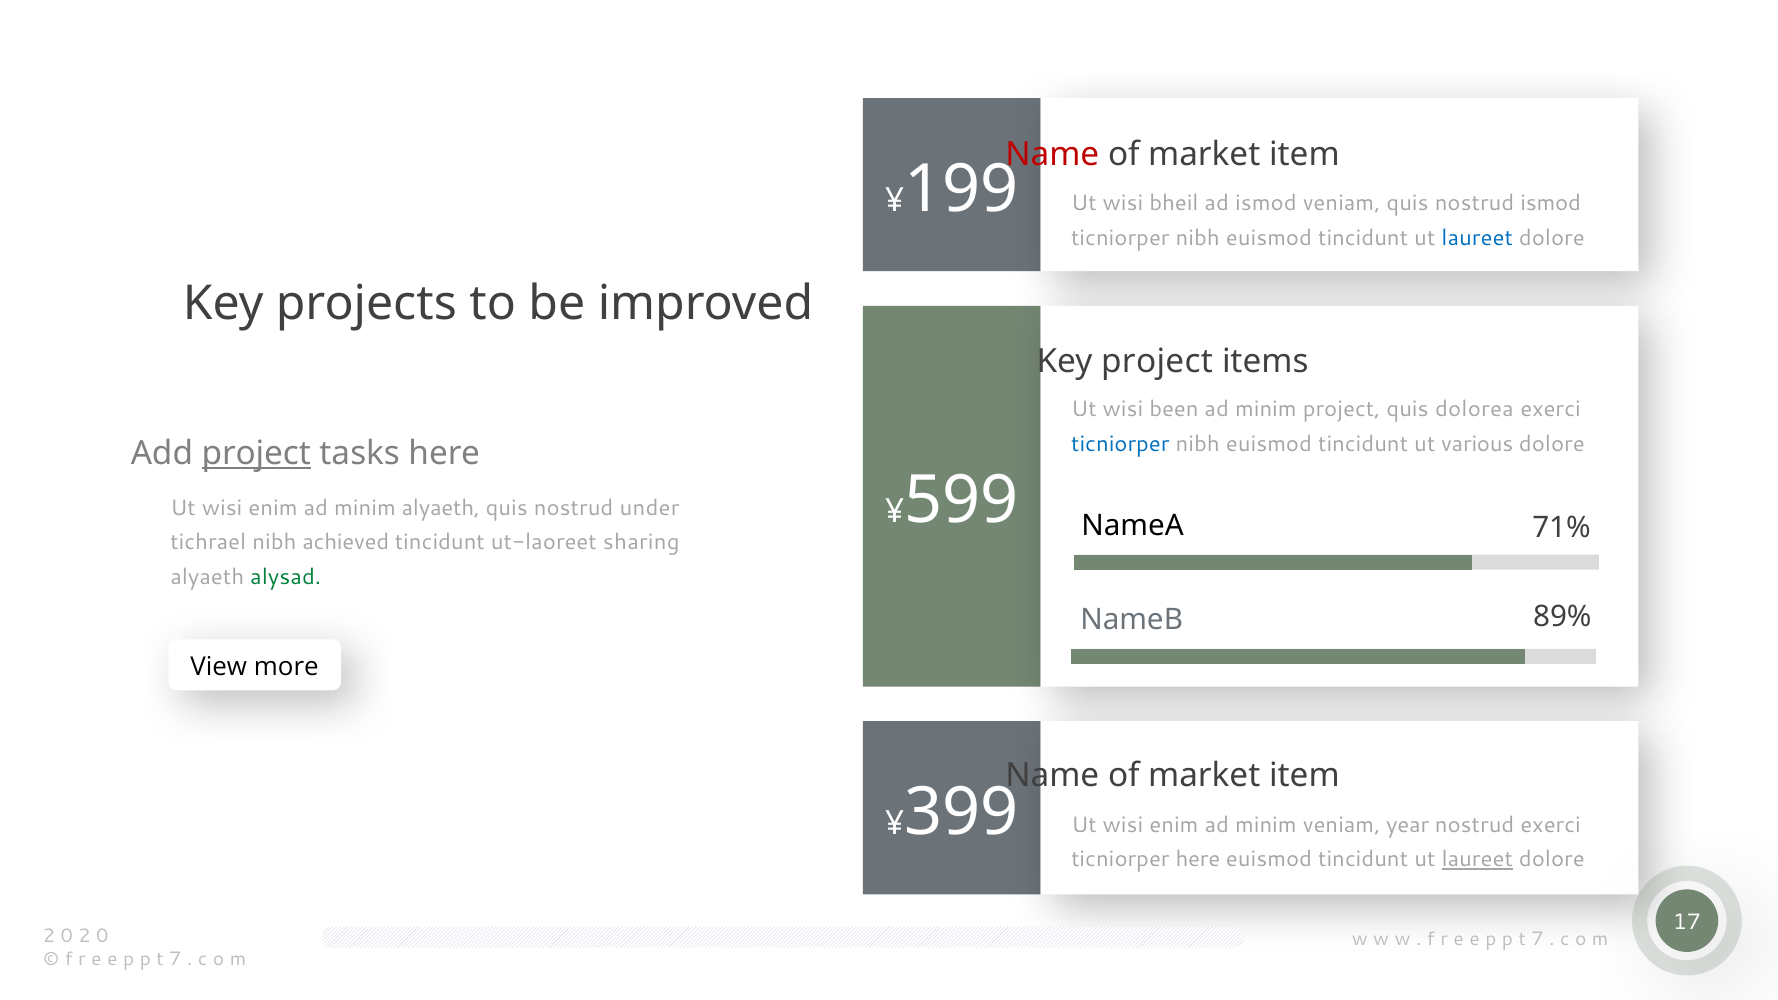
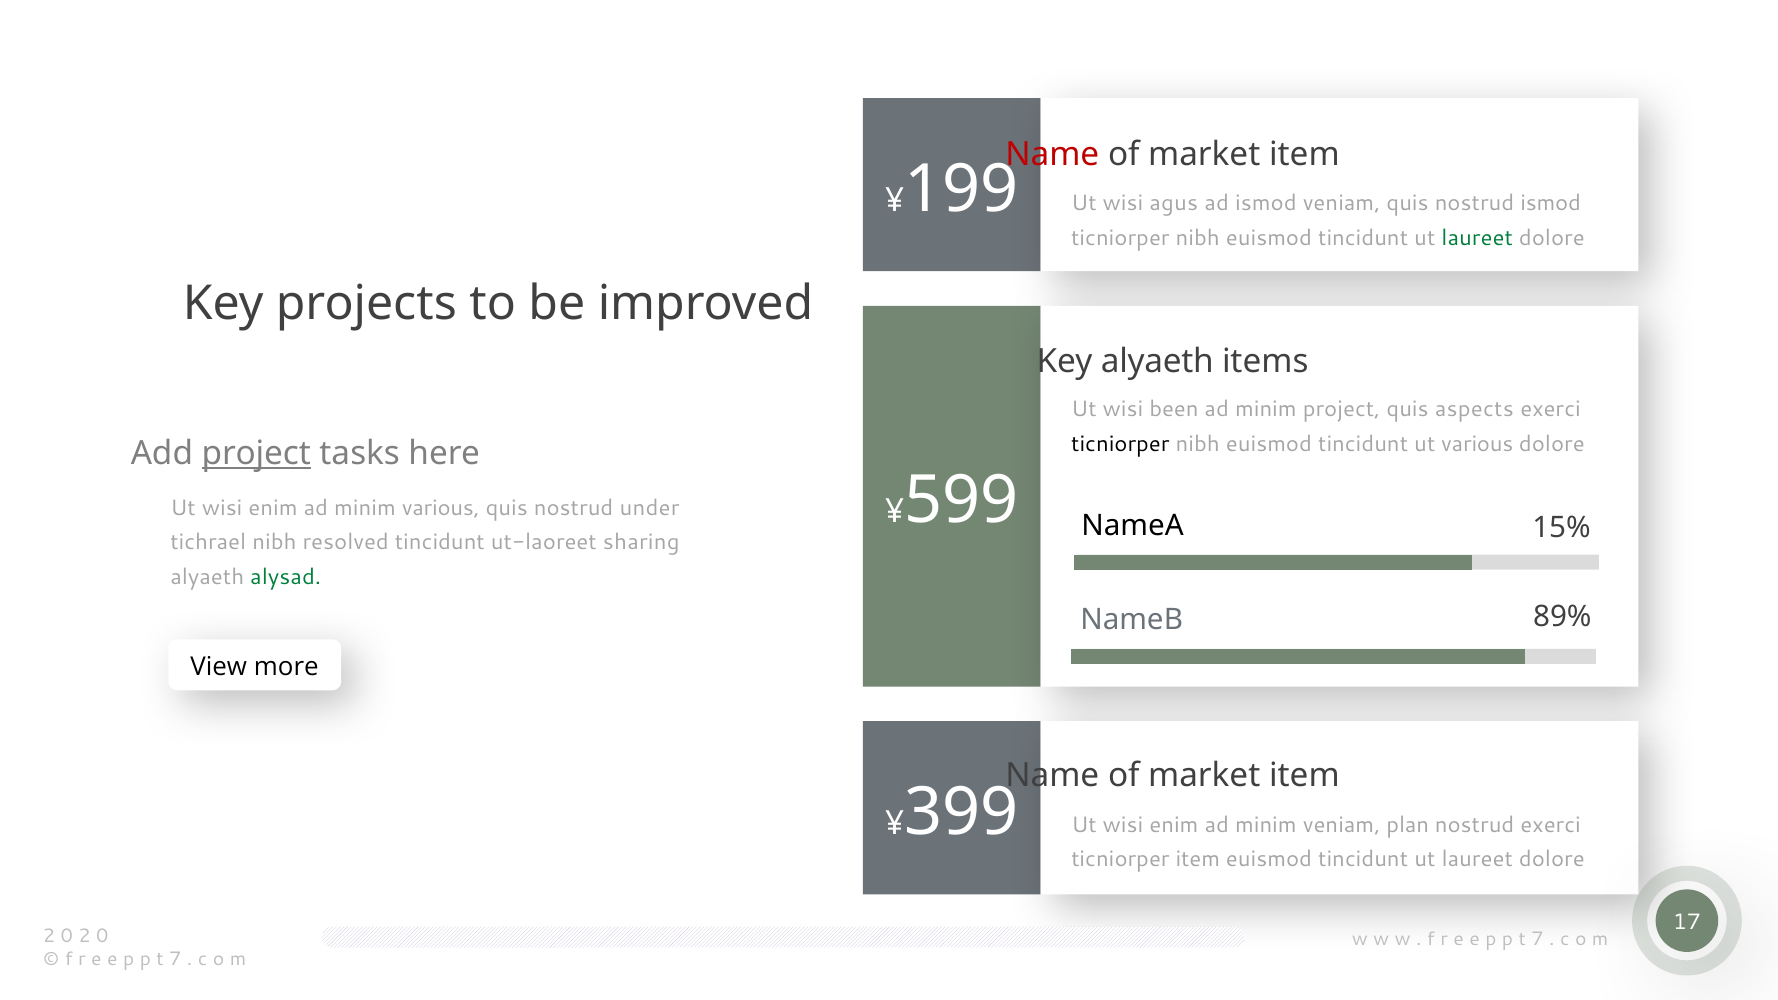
bheil: bheil -> agus
laureet at (1477, 238) colour: blue -> green
Key project: project -> alyaeth
dolorea: dolorea -> aspects
ticniorper at (1120, 444) colour: blue -> black
minim alyaeth: alyaeth -> various
71%: 71% -> 15%
achieved: achieved -> resolved
year: year -> plan
ticniorper here: here -> item
laureet at (1477, 859) underline: present -> none
